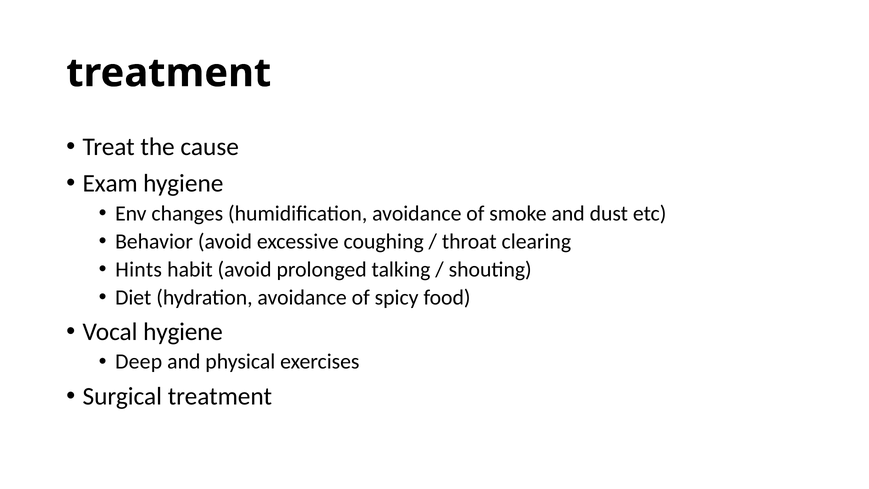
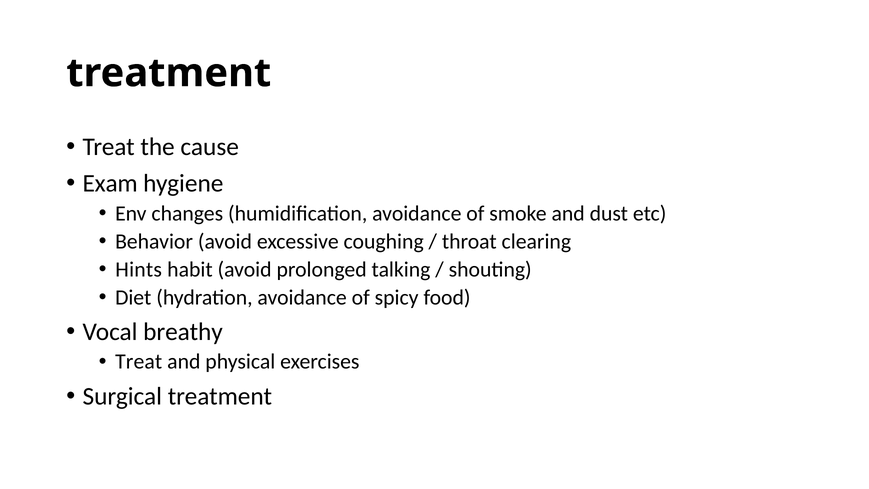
Vocal hygiene: hygiene -> breathy
Deep at (139, 362): Deep -> Treat
